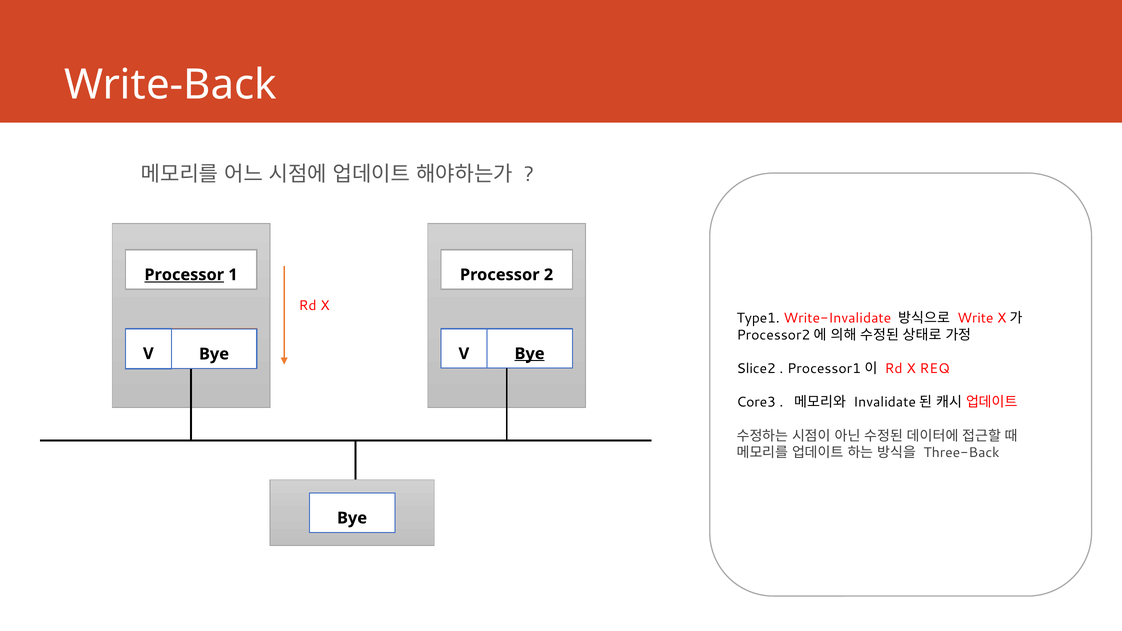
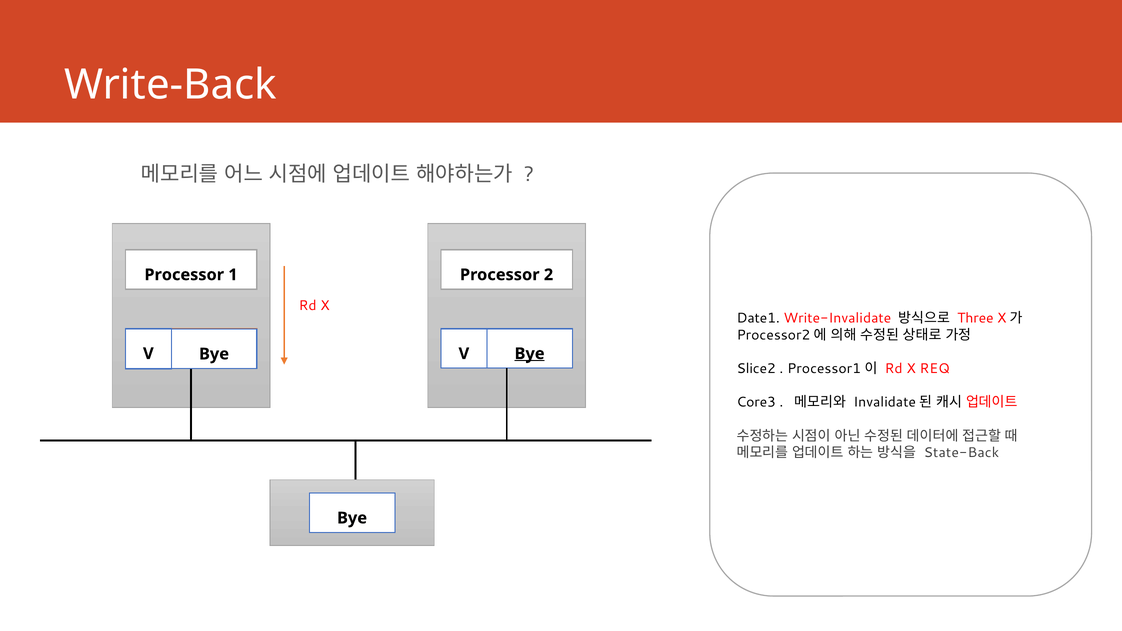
Processor at (184, 275) underline: present -> none
Type1: Type1 -> Date1
Write: Write -> Three
Three-Back: Three-Back -> State-Back
